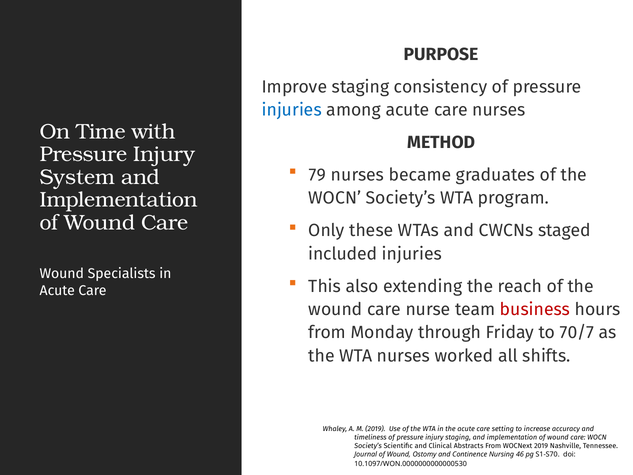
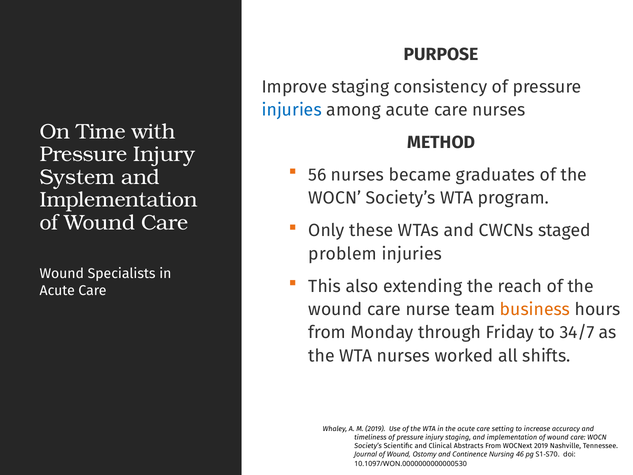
79: 79 -> 56
included: included -> problem
business colour: red -> orange
70/7: 70/7 -> 34/7
